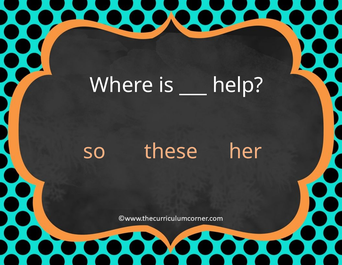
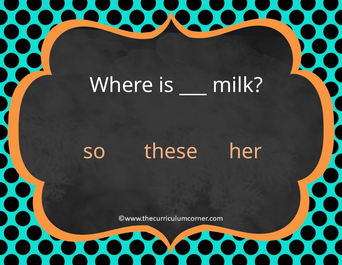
help: help -> milk
